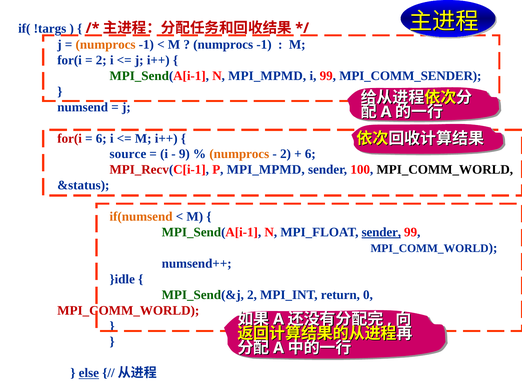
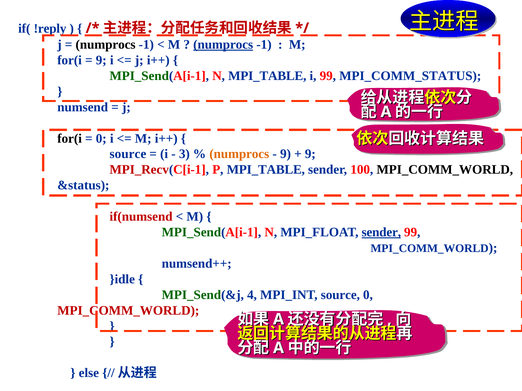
!targs: !targs -> !reply
numprocs at (106, 45) colour: orange -> black
numprocs at (223, 45) underline: none -> present
2 at (101, 60): 2 -> 9
N MPI_MPMD: MPI_MPMD -> MPI_TABLE
MPI_COMM_SENDER: MPI_COMM_SENDER -> MPI_COMM_STATUS
for(i at (70, 139) colour: red -> black
6 at (101, 139): 6 -> 0
9: 9 -> 3
2 at (286, 154): 2 -> 9
6 at (310, 154): 6 -> 9
P MPI_MPMD: MPI_MPMD -> MPI_TABLE
if(numsend colour: orange -> red
MPI_Send(&j 2: 2 -> 4
MPI_INT return: return -> source
else underline: present -> none
